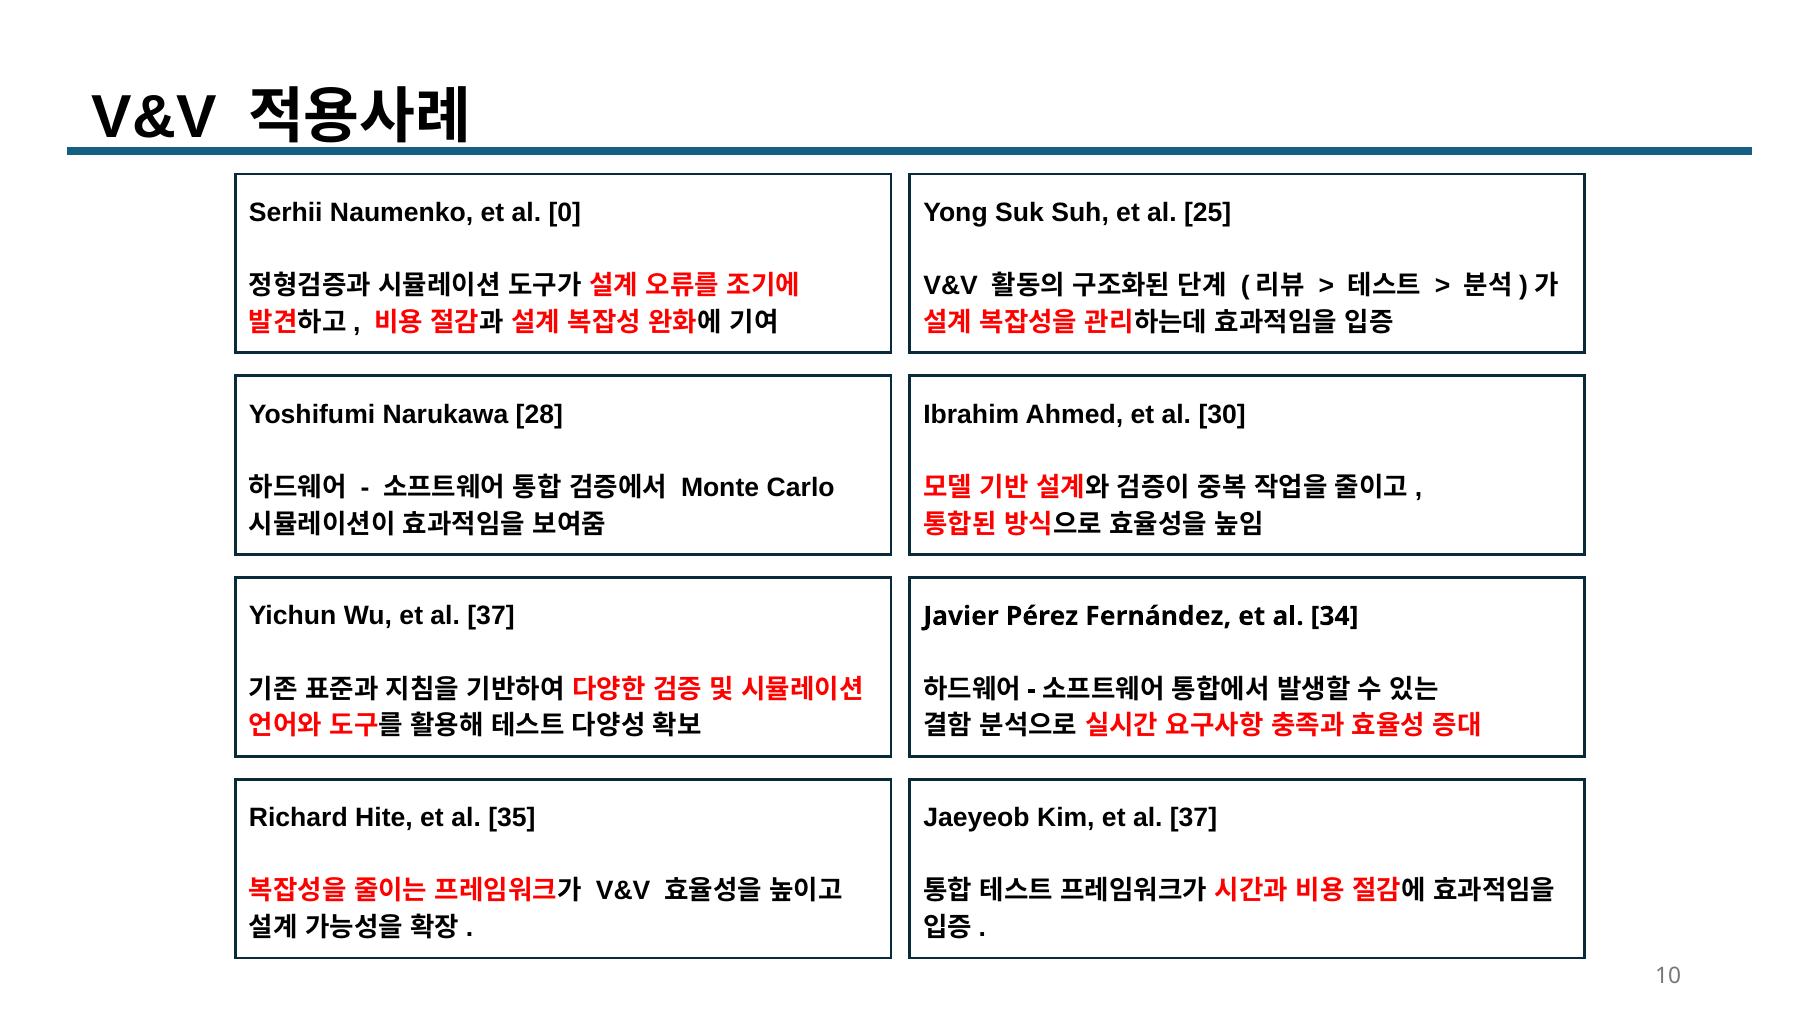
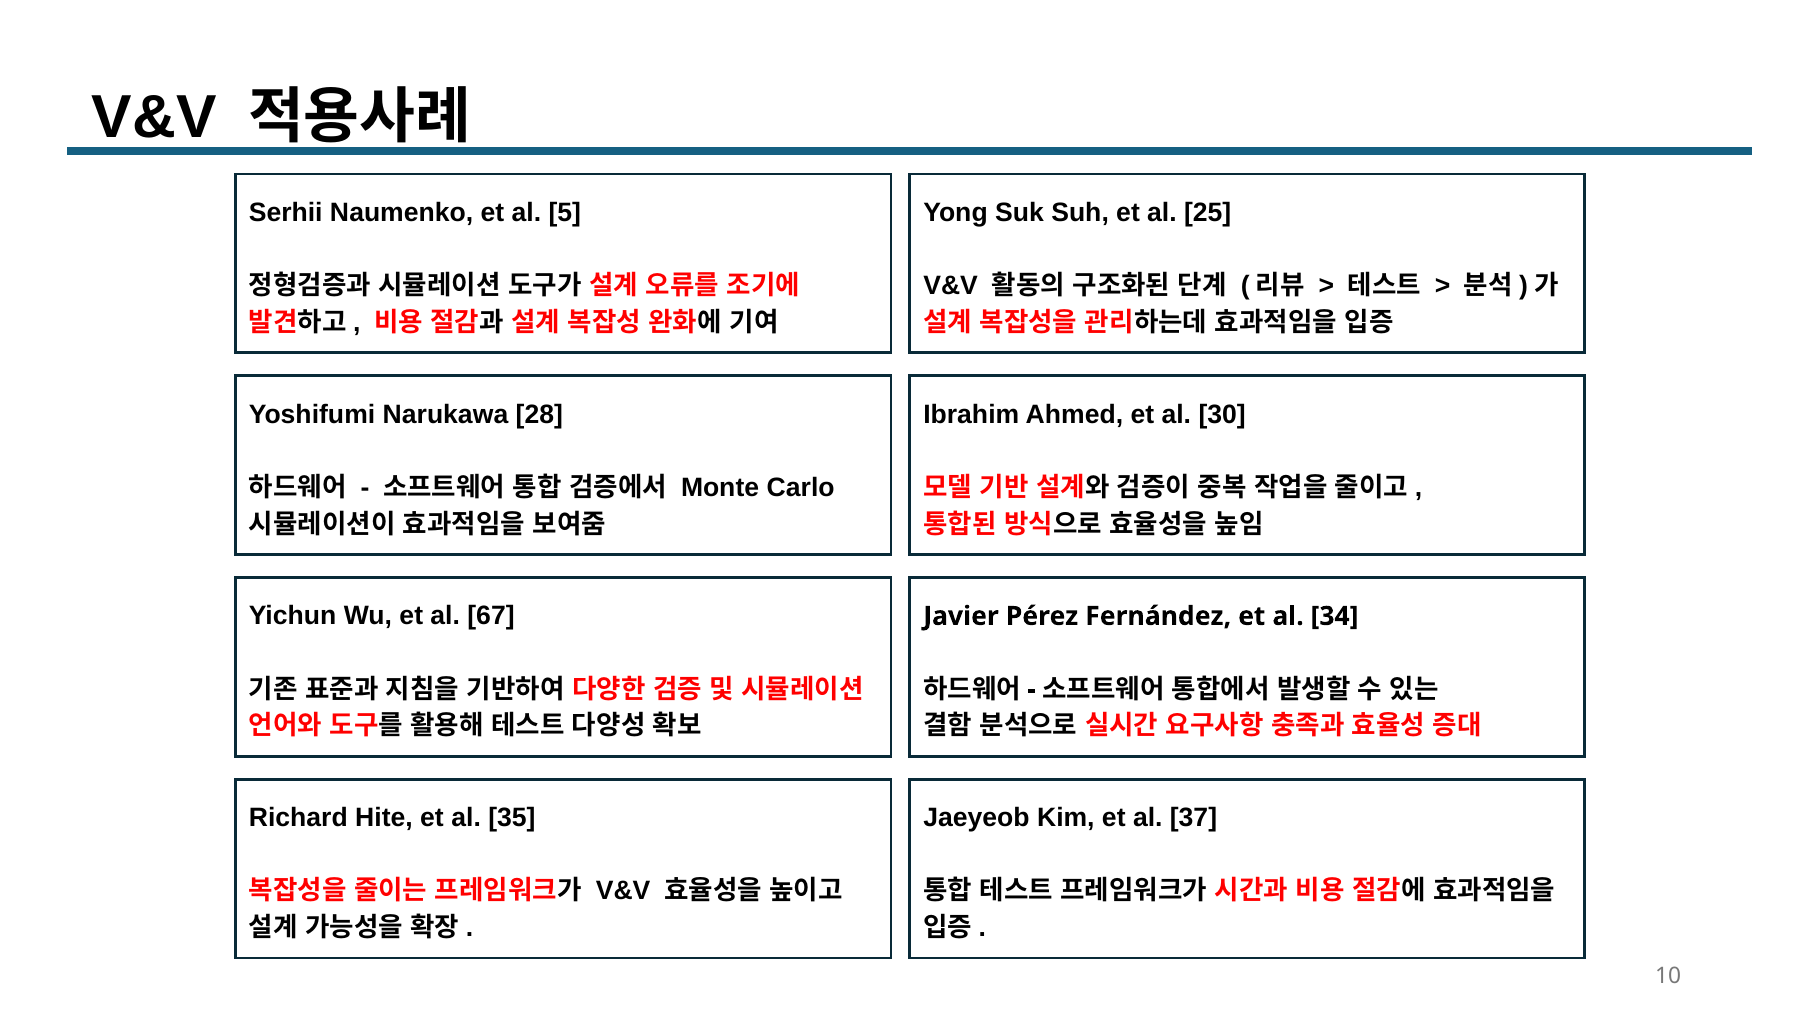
0: 0 -> 5
Wu et al 37: 37 -> 67
